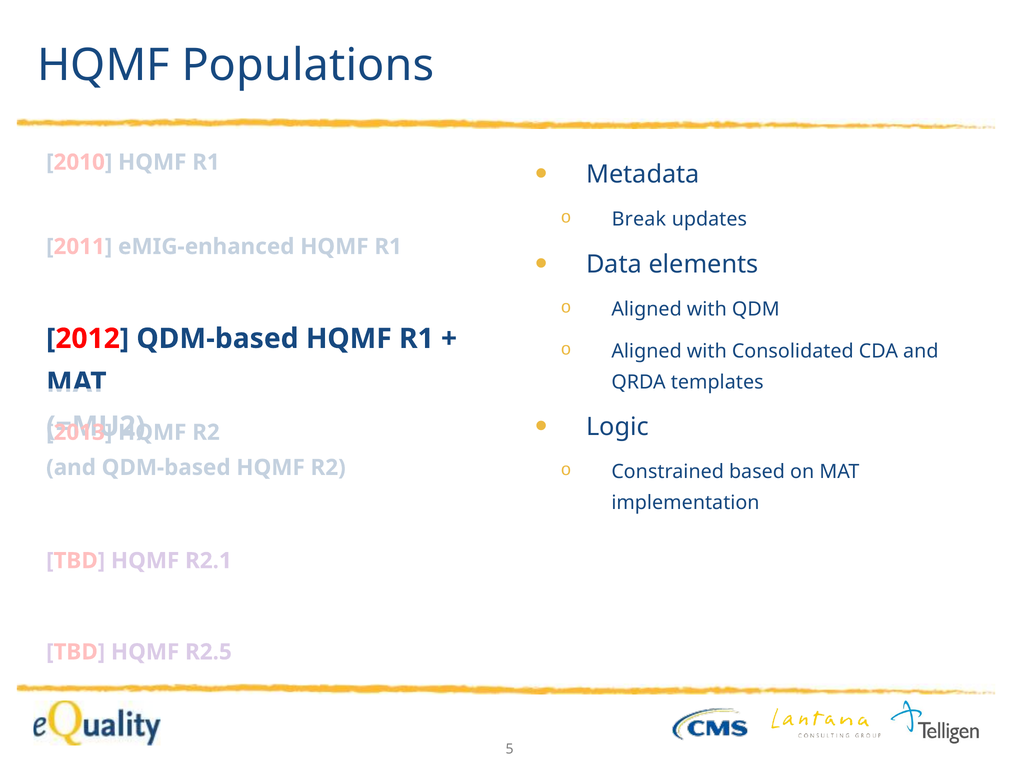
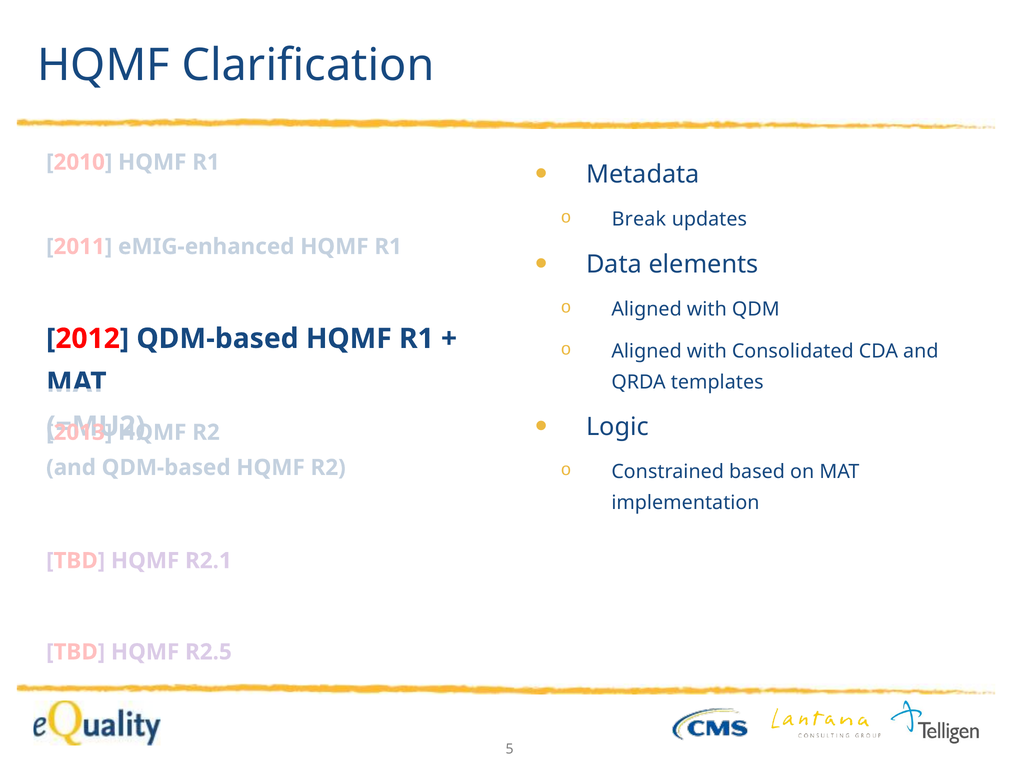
Populations: Populations -> Clarification
